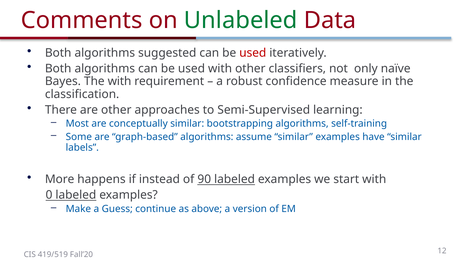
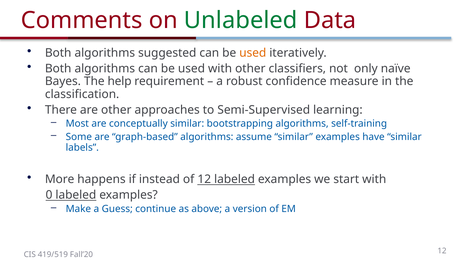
used at (253, 53) colour: red -> orange
The with: with -> help
of 90: 90 -> 12
